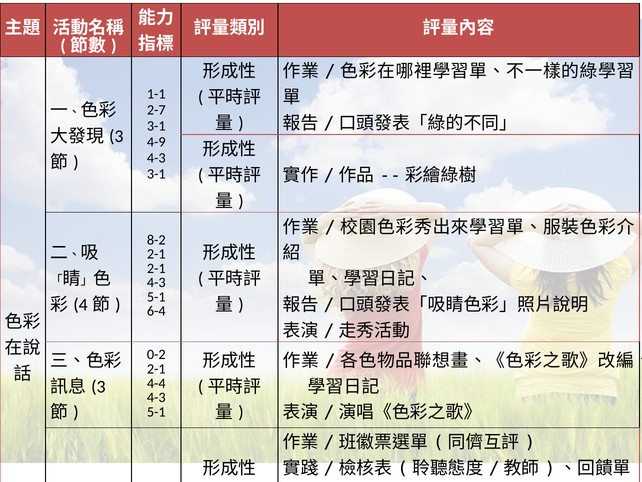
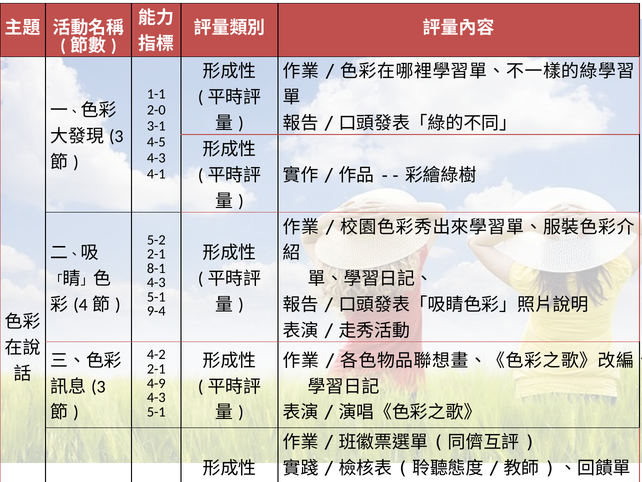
2-7: 2-7 -> 2-0
4-9: 4-9 -> 4-5
3-1 at (156, 174): 3-1 -> 4-1
8-2 at (156, 240): 8-2 -> 5-2
2-1 at (156, 268): 2-1 -> 8-1
6-4: 6-4 -> 9-4
0-2: 0-2 -> 4-2
4-4: 4-4 -> 4-9
